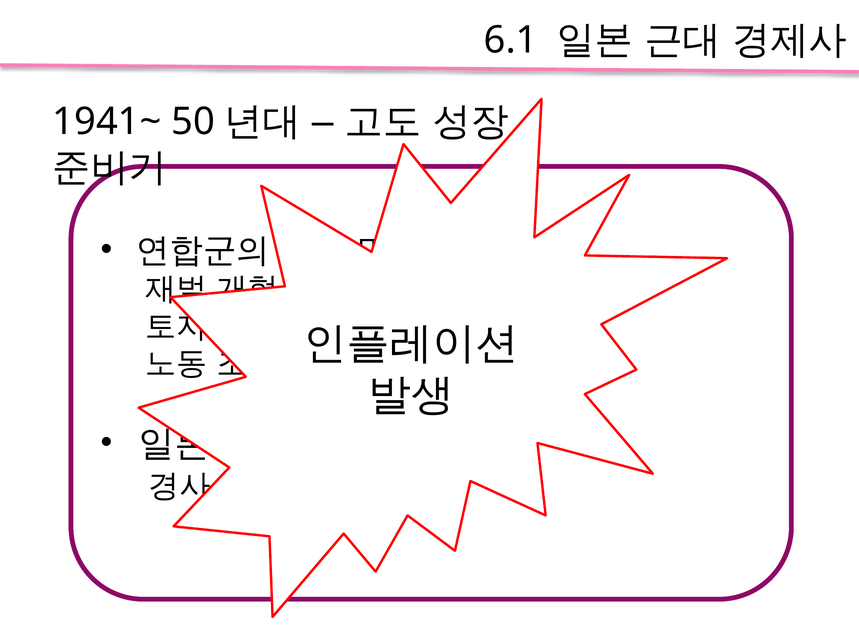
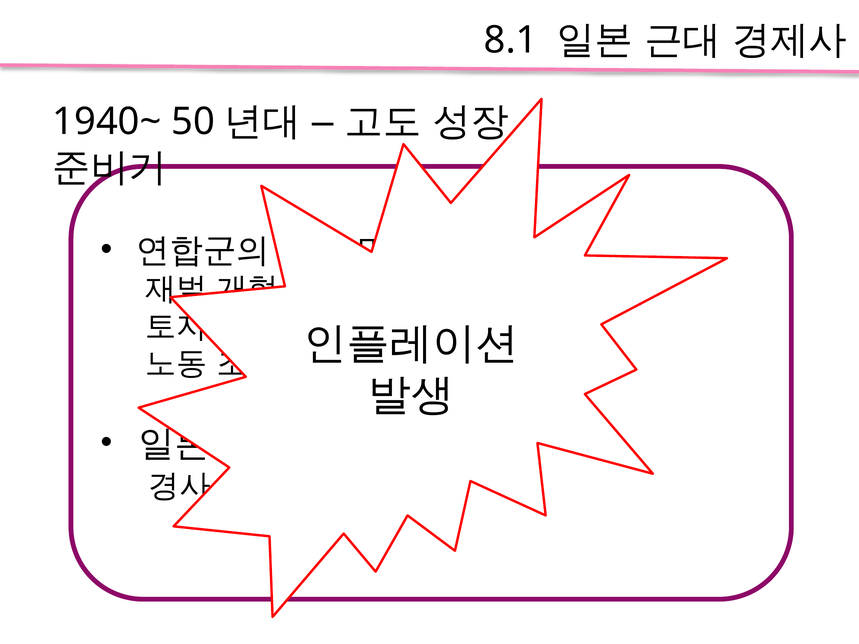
6.1: 6.1 -> 8.1
1941~: 1941~ -> 1940~
